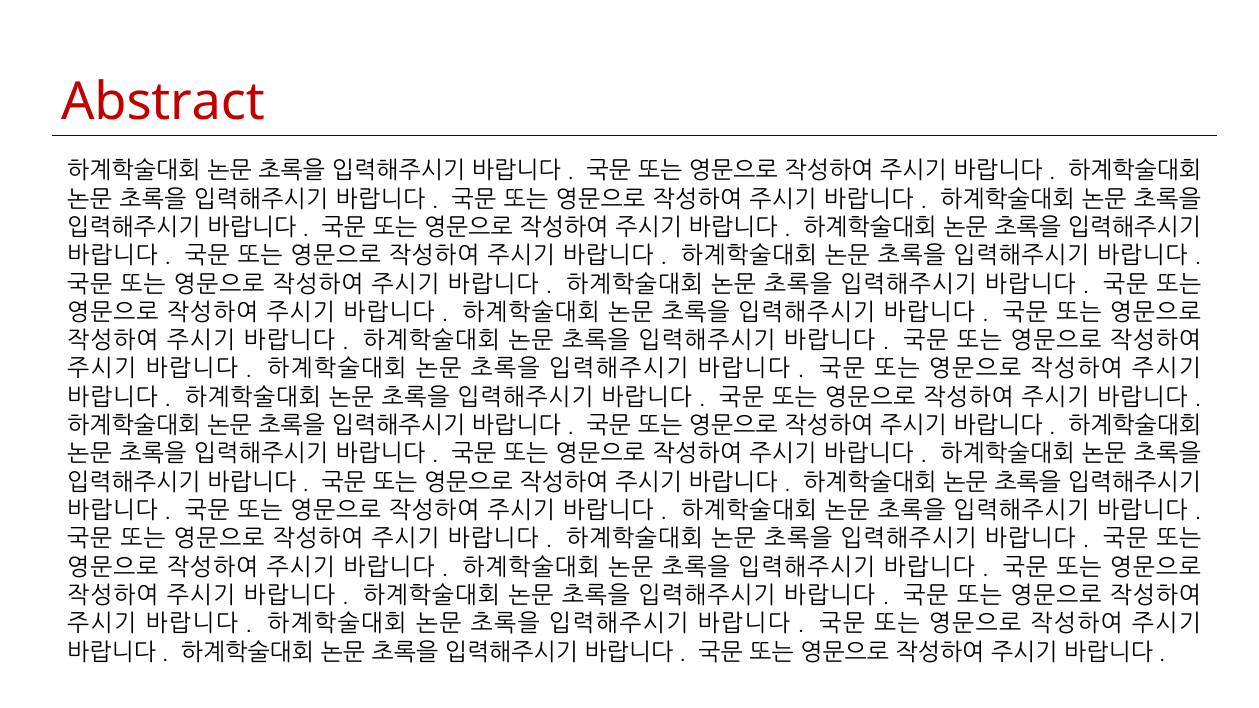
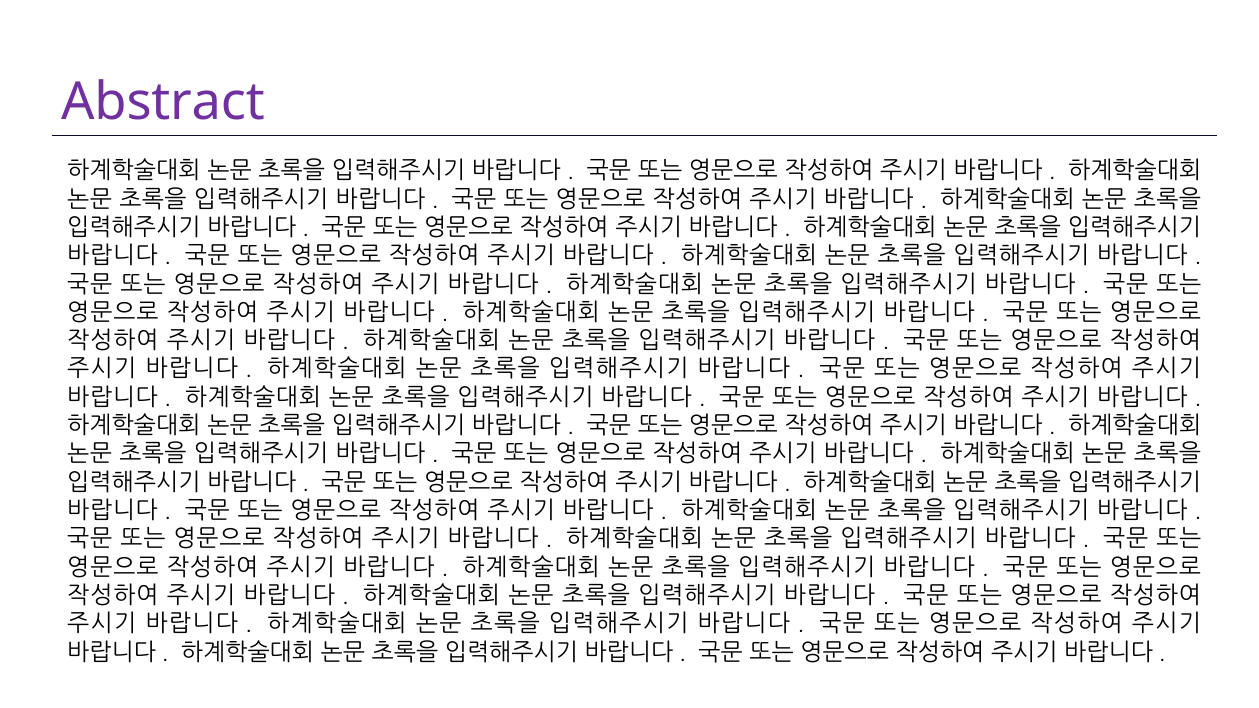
Abstract colour: red -> purple
